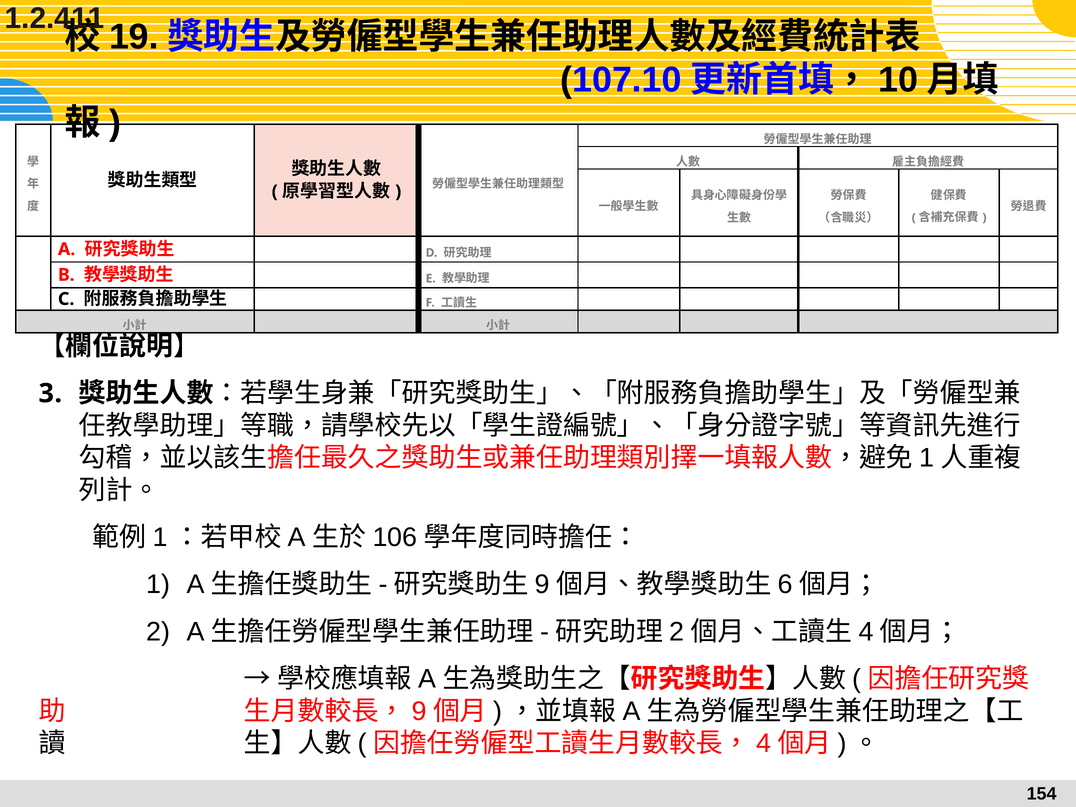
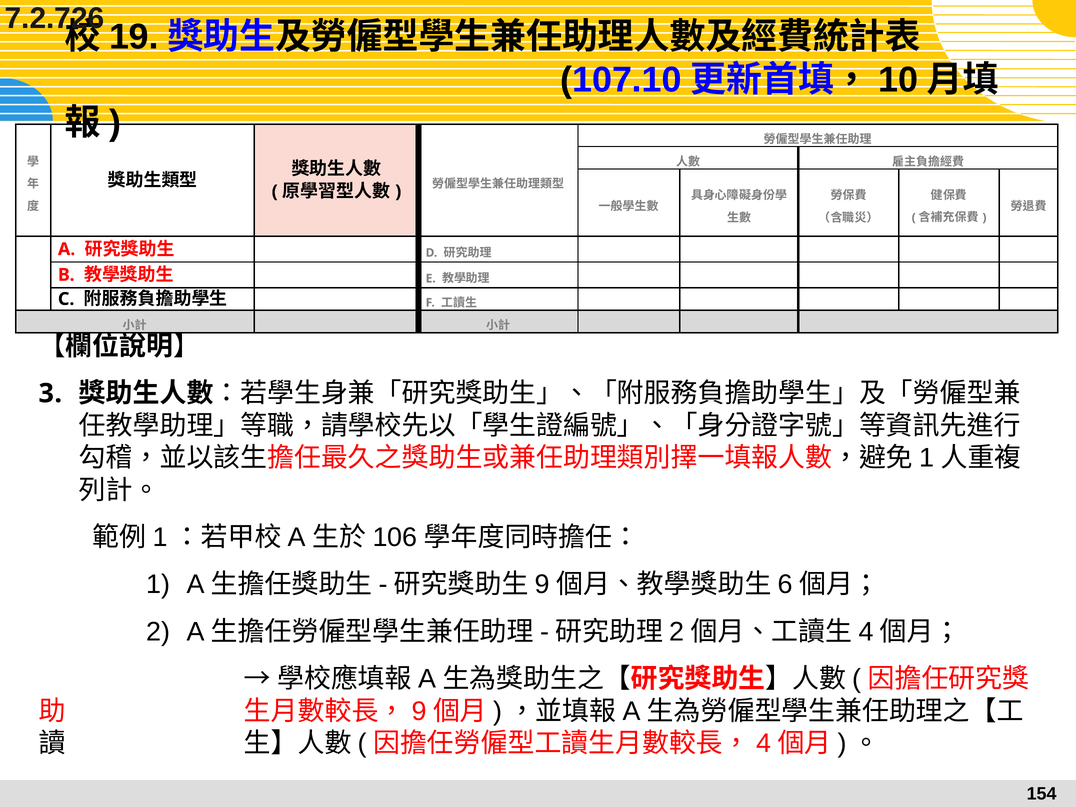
1.2.411: 1.2.411 -> 7.2.726
